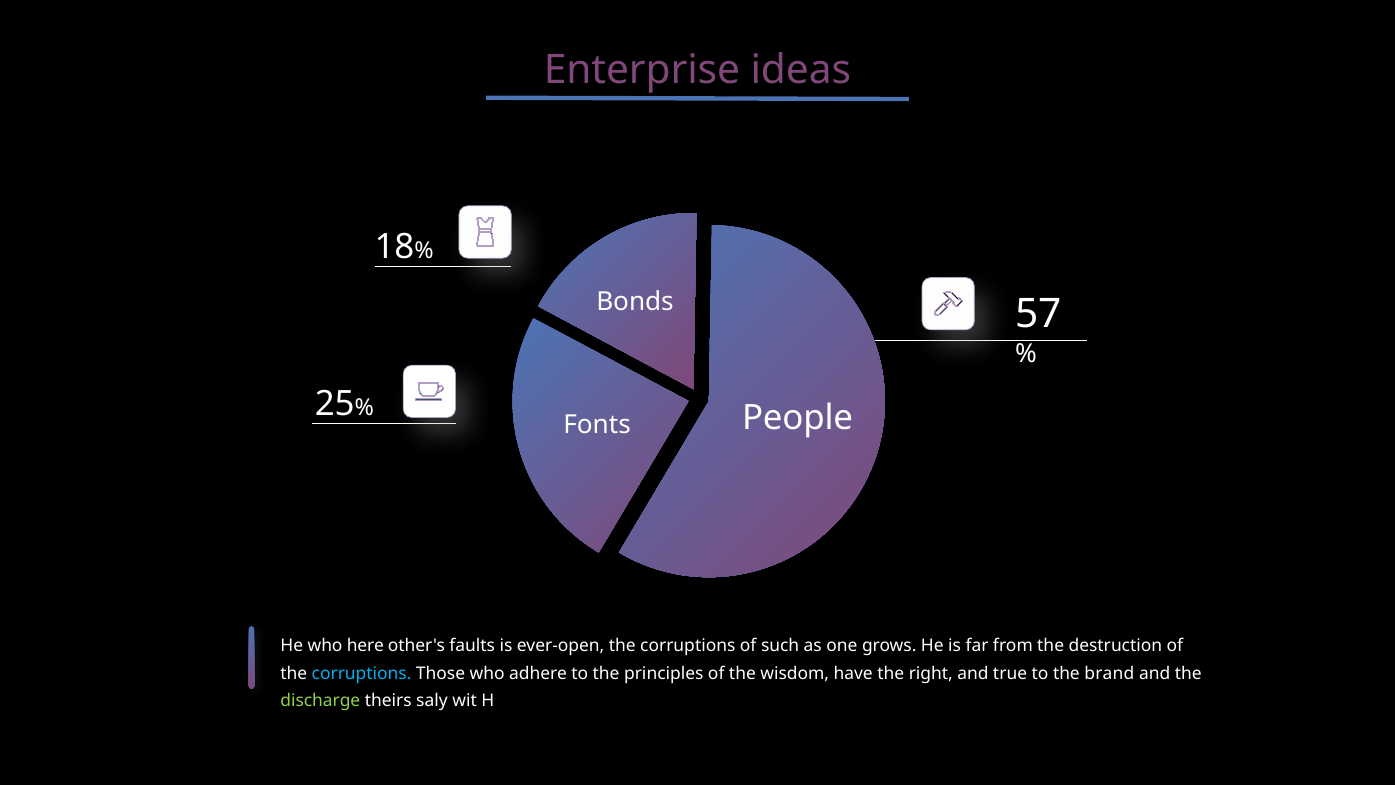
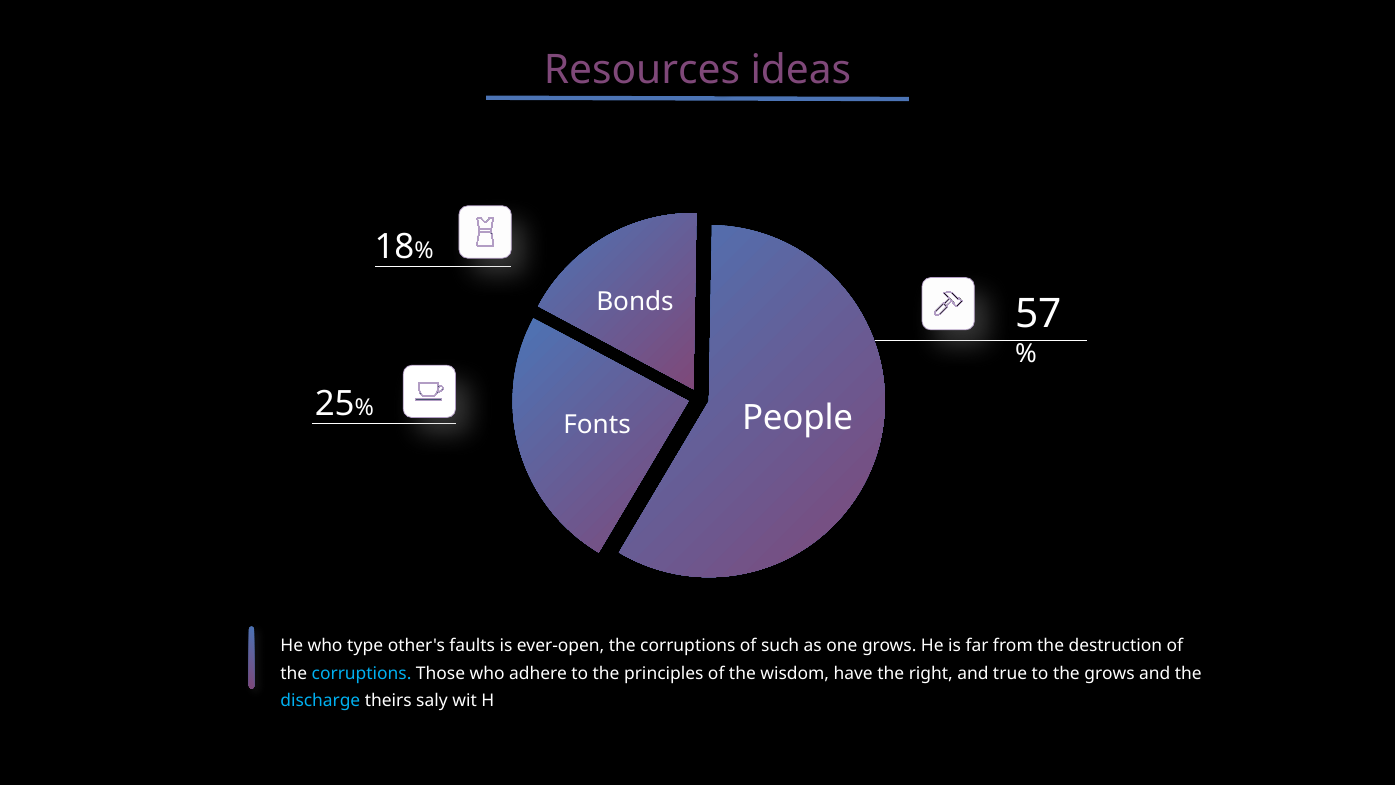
Enterprise: Enterprise -> Resources
here: here -> type
brand at (1109, 673): brand -> grows
discharge colour: light green -> light blue
